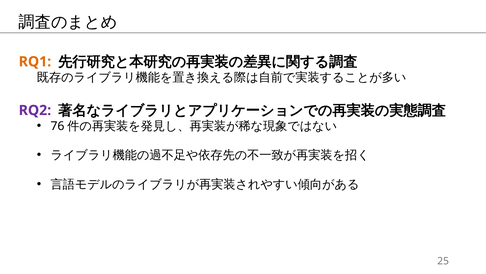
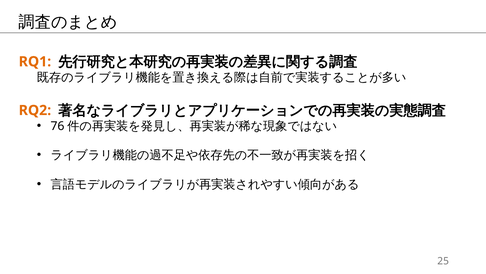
RQ2 colour: purple -> orange
